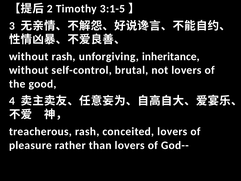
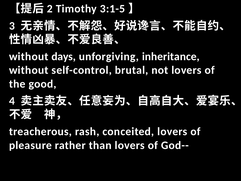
without rash: rash -> days
